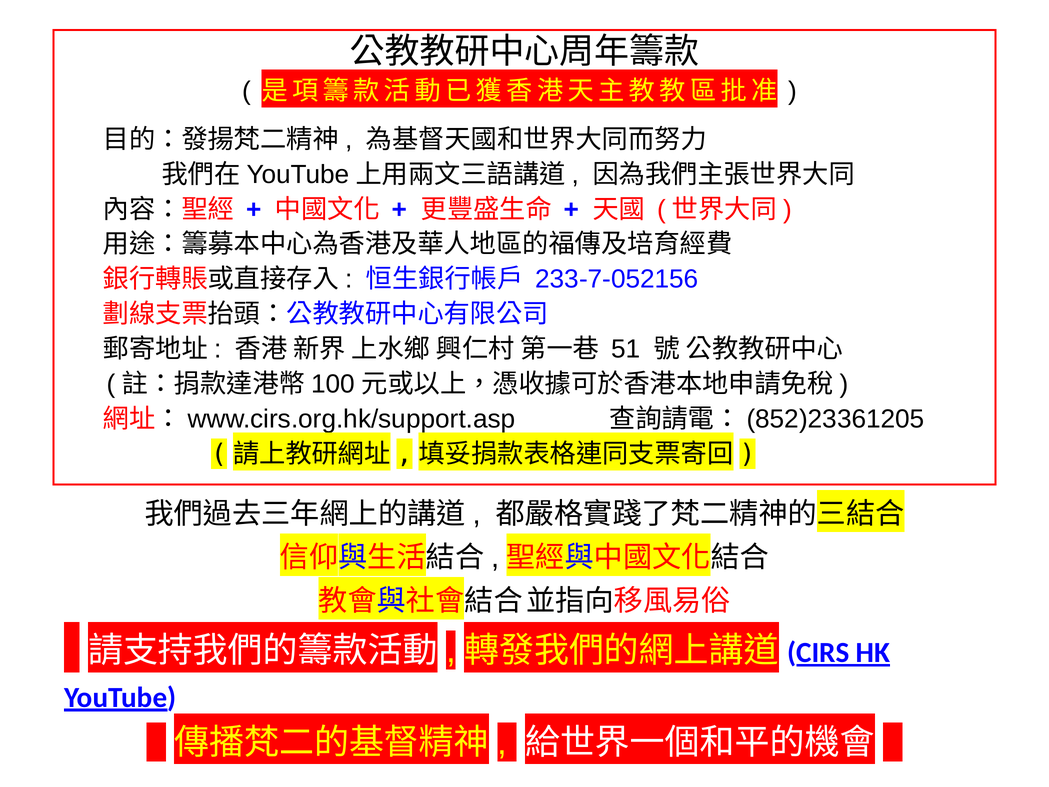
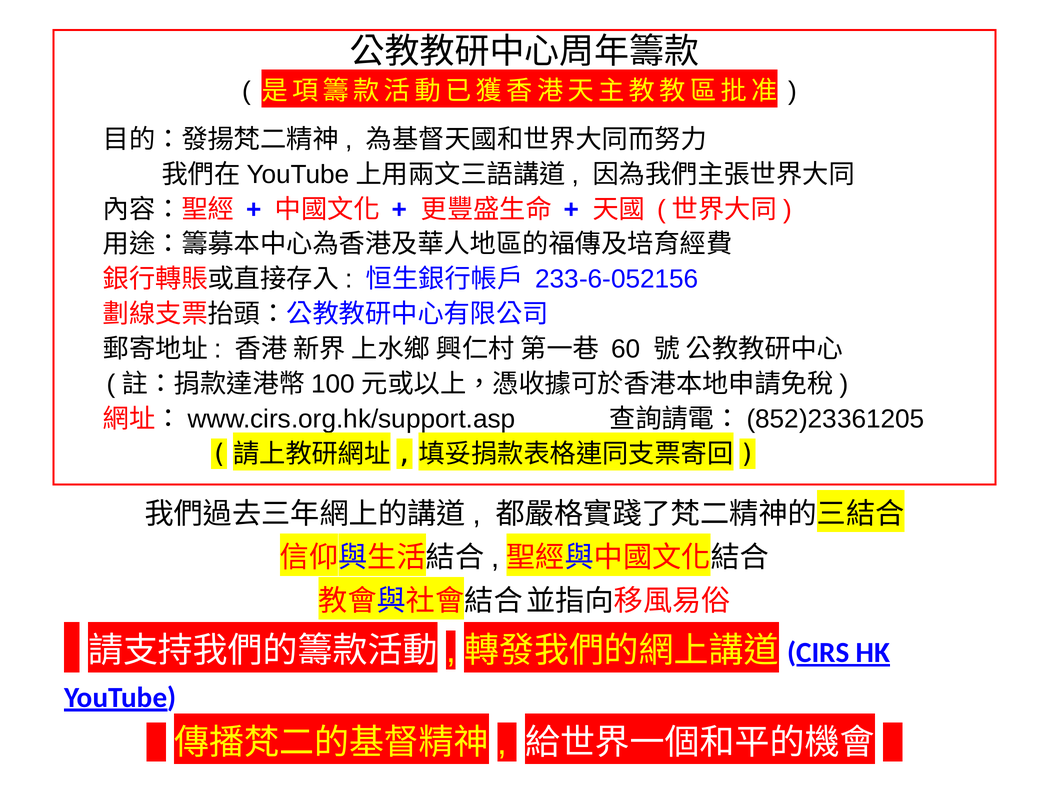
233-7-052156: 233-7-052156 -> 233-6-052156
51: 51 -> 60
